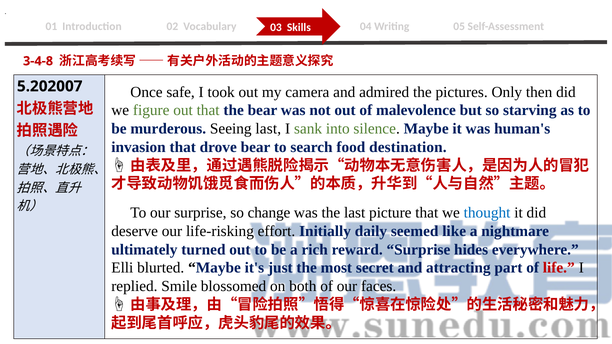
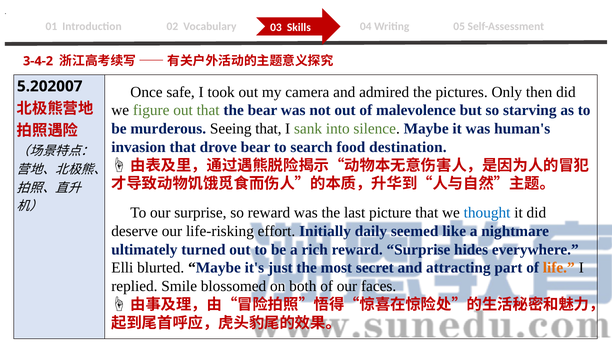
3-4-8: 3-4-8 -> 3-4-2
Seeing last: last -> that
so change: change -> reward
life colour: red -> orange
